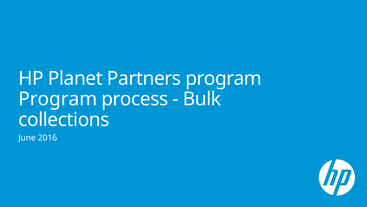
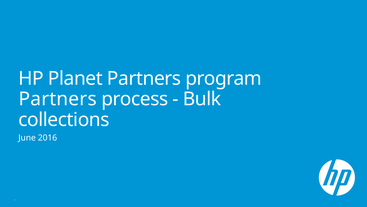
Program at (58, 99): Program -> Partners
